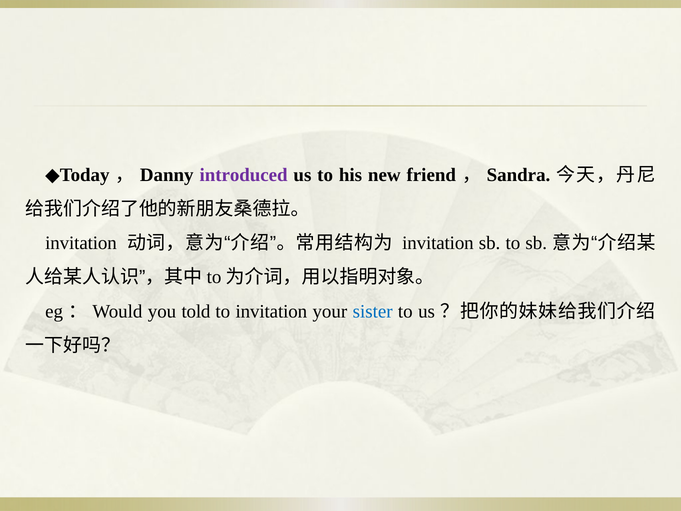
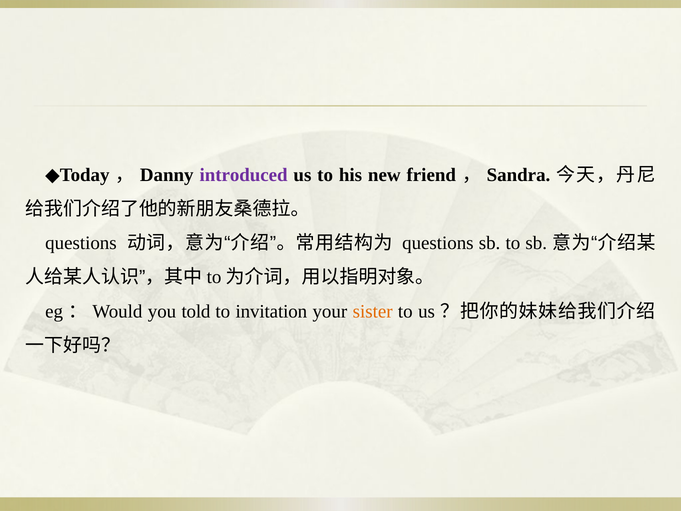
invitation at (81, 243): invitation -> questions
invitation at (438, 243): invitation -> questions
sister colour: blue -> orange
